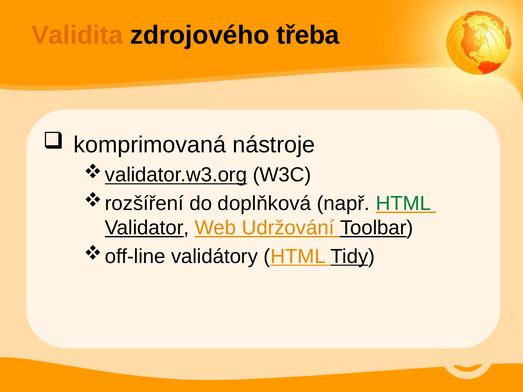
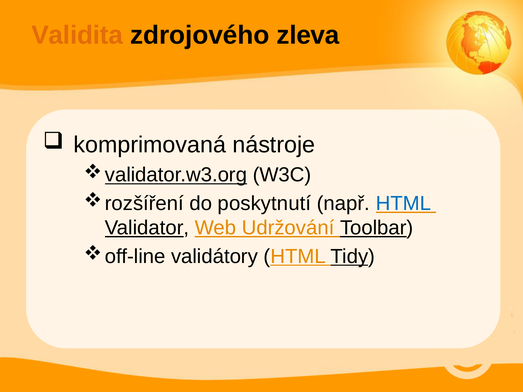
třeba: třeba -> zleva
doplňková: doplňková -> poskytnutí
HTML at (403, 204) colour: green -> blue
